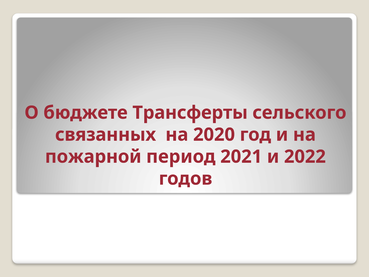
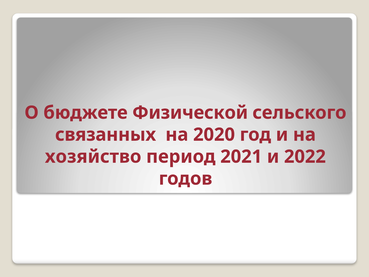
Трансферты: Трансферты -> Физической
пожарной: пожарной -> хозяйство
